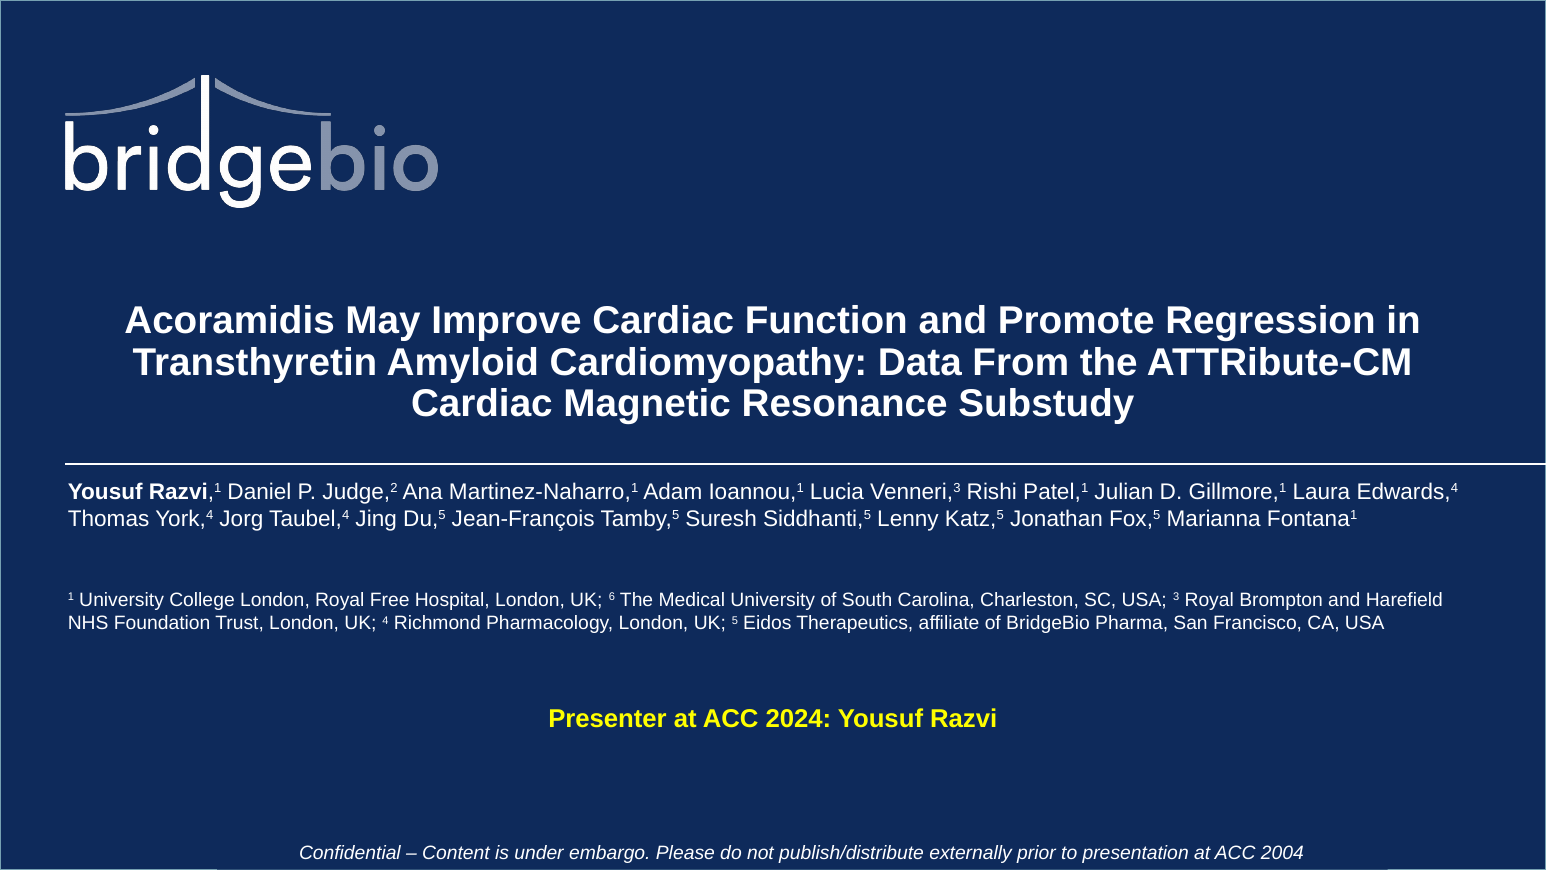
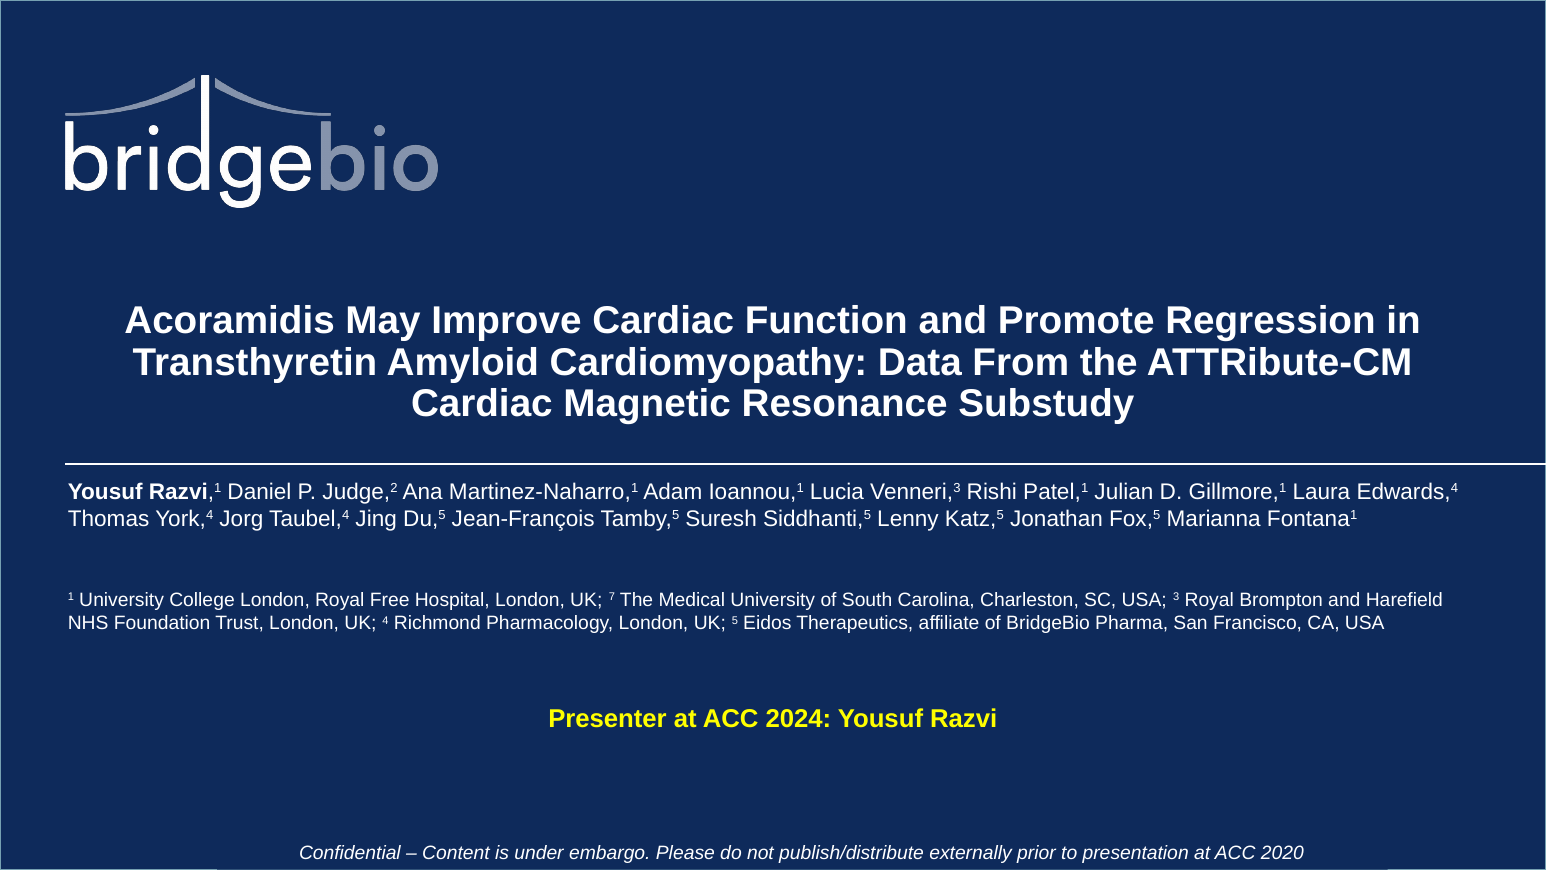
6: 6 -> 7
2004: 2004 -> 2020
